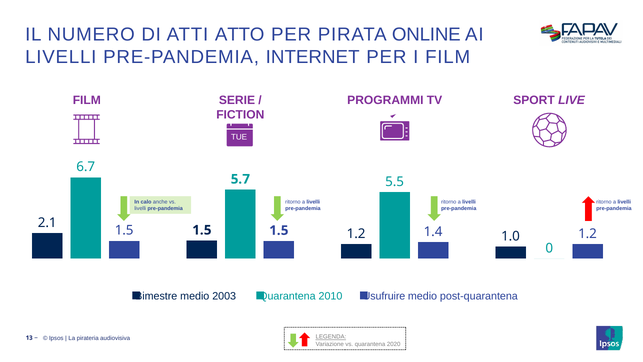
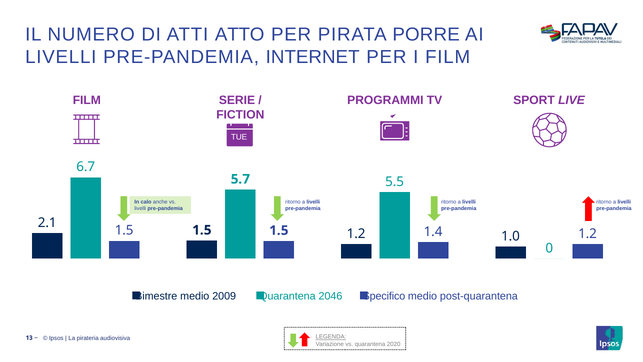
ONLINE: ONLINE -> PORRE
2003: 2003 -> 2009
2010: 2010 -> 2046
Usufruire: Usufruire -> Specifico
